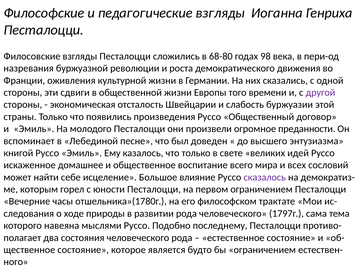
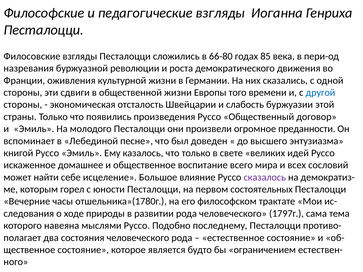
68-80: 68-80 -> 66-80
98: 98 -> 85
другой colour: purple -> blue
первом ограничением: ограничением -> состоятельных
